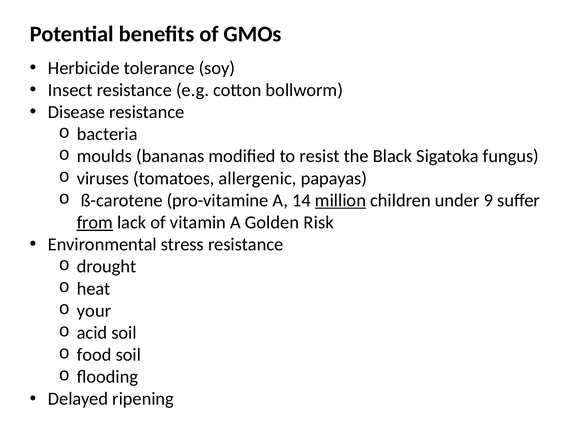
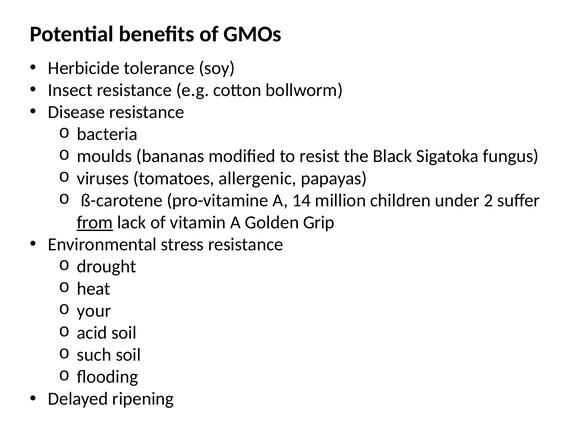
million underline: present -> none
9: 9 -> 2
Risk: Risk -> Grip
food: food -> such
